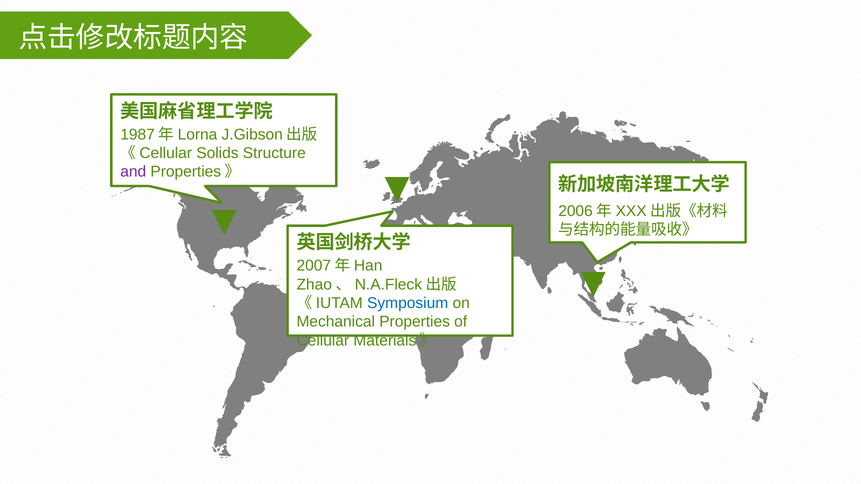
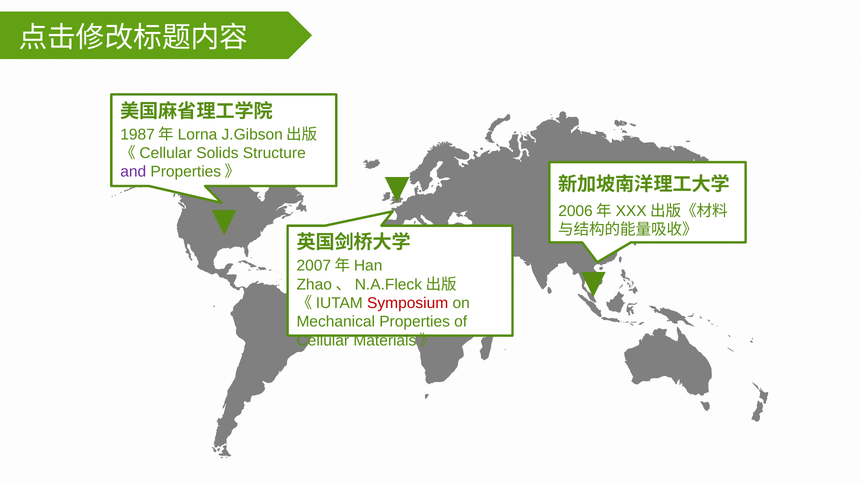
Symposium colour: blue -> red
